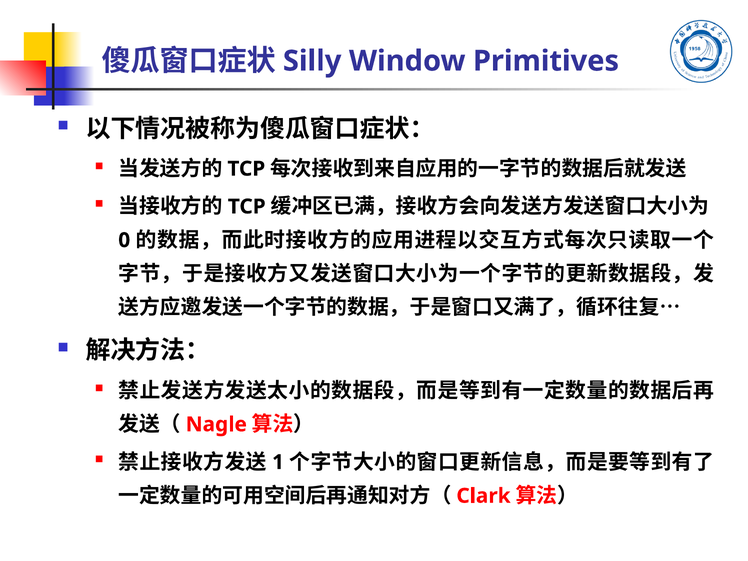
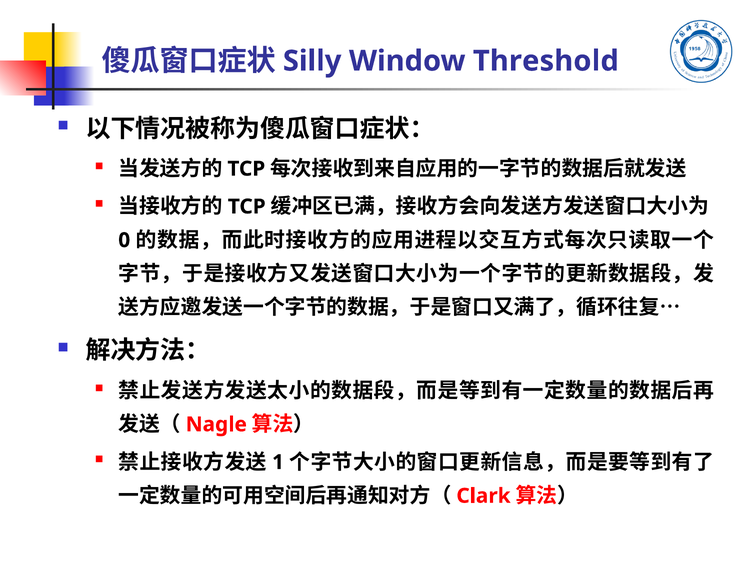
Primitives: Primitives -> Threshold
